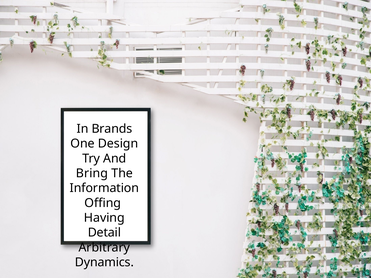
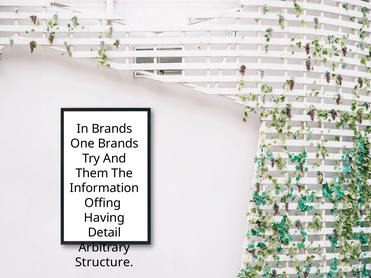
One Design: Design -> Brands
Bring: Bring -> Them
Dynamics: Dynamics -> Structure
